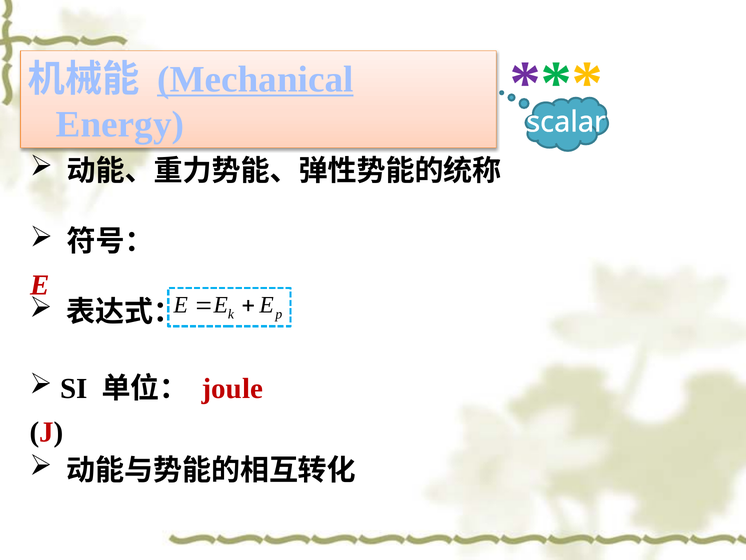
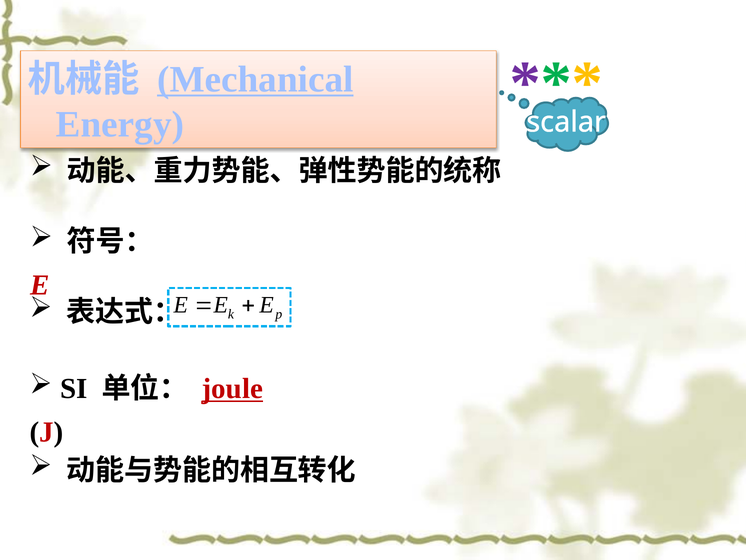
joule underline: none -> present
